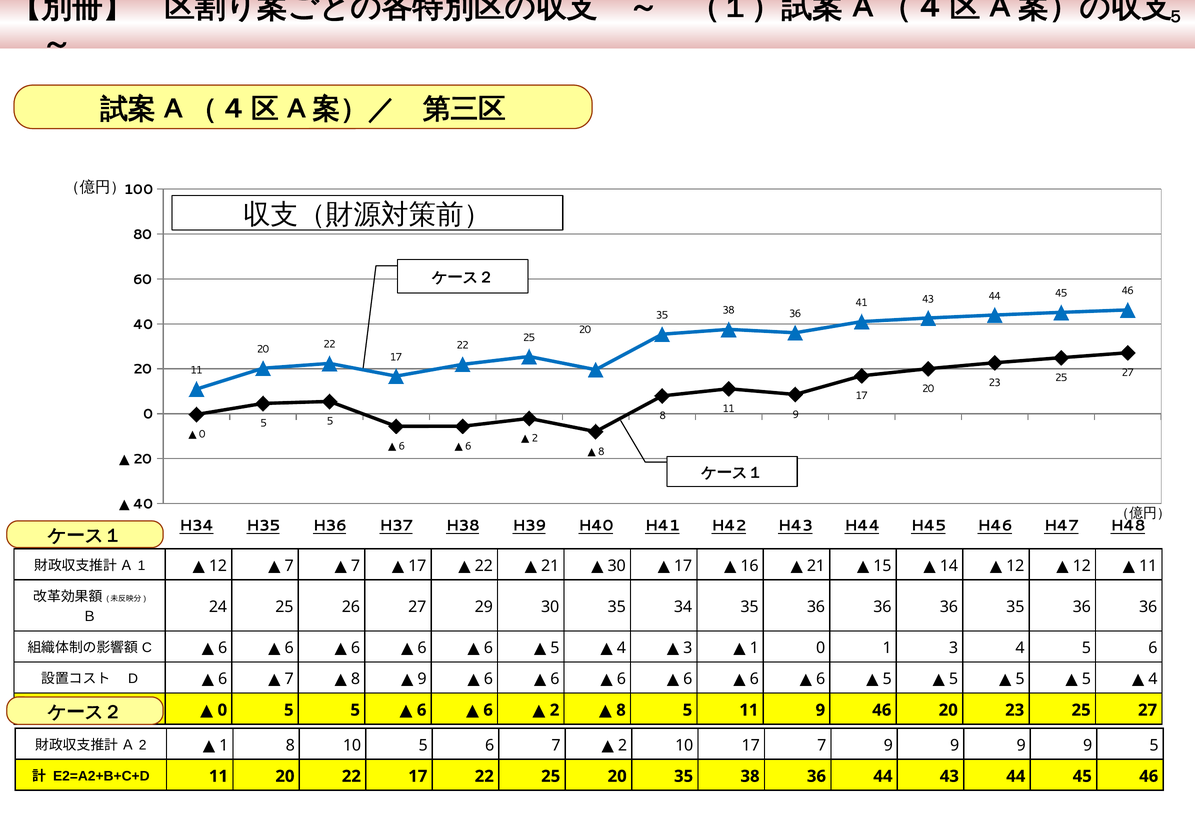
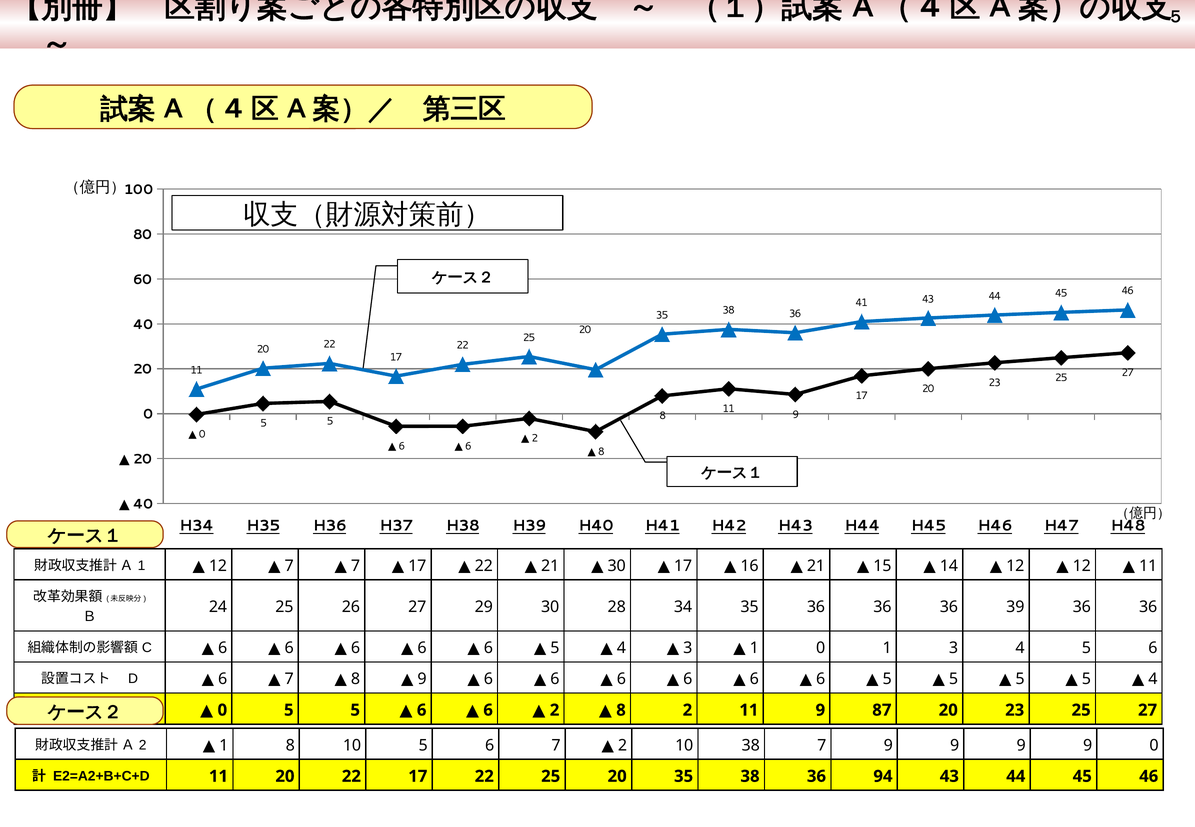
30 35: 35 -> 28
36 35: 35 -> 39
8 5: 5 -> 2
9 46: 46 -> 87
10 17: 17 -> 38
9 5: 5 -> 0
36 44: 44 -> 94
